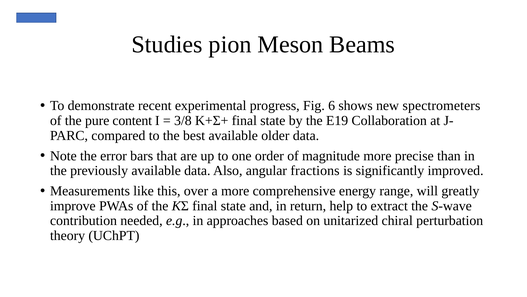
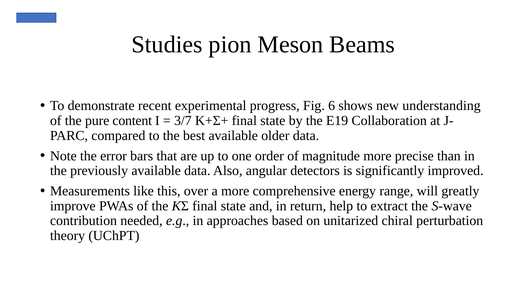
spectrometers: spectrometers -> understanding
3/8: 3/8 -> 3/7
fractions: fractions -> detectors
